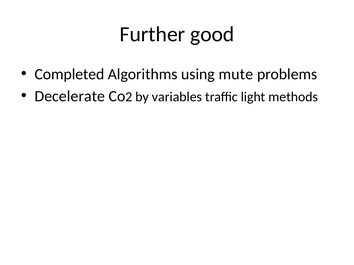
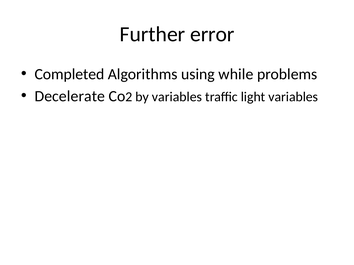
good: good -> error
mute: mute -> while
light methods: methods -> variables
